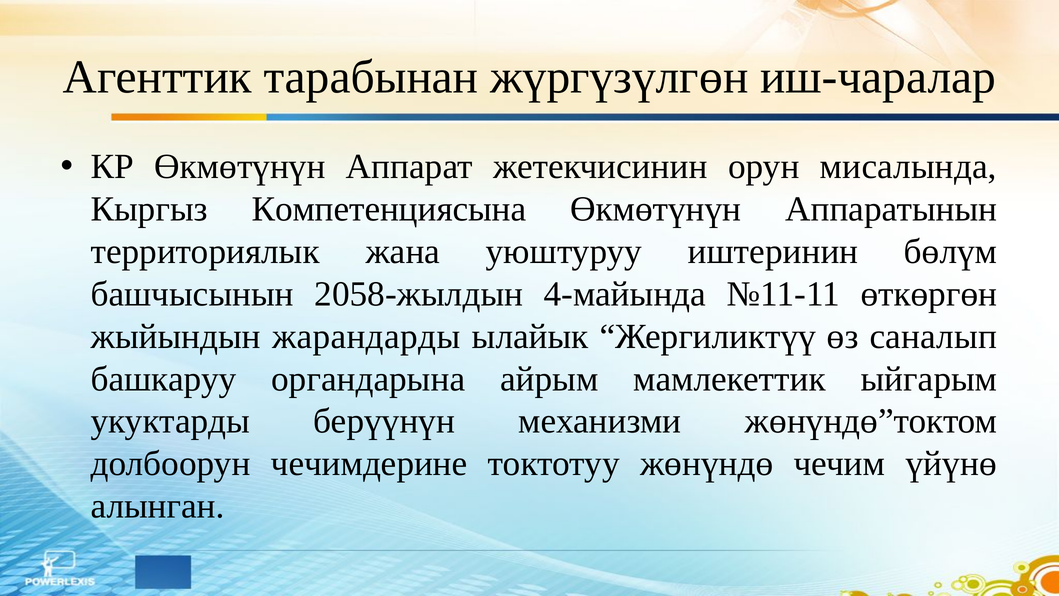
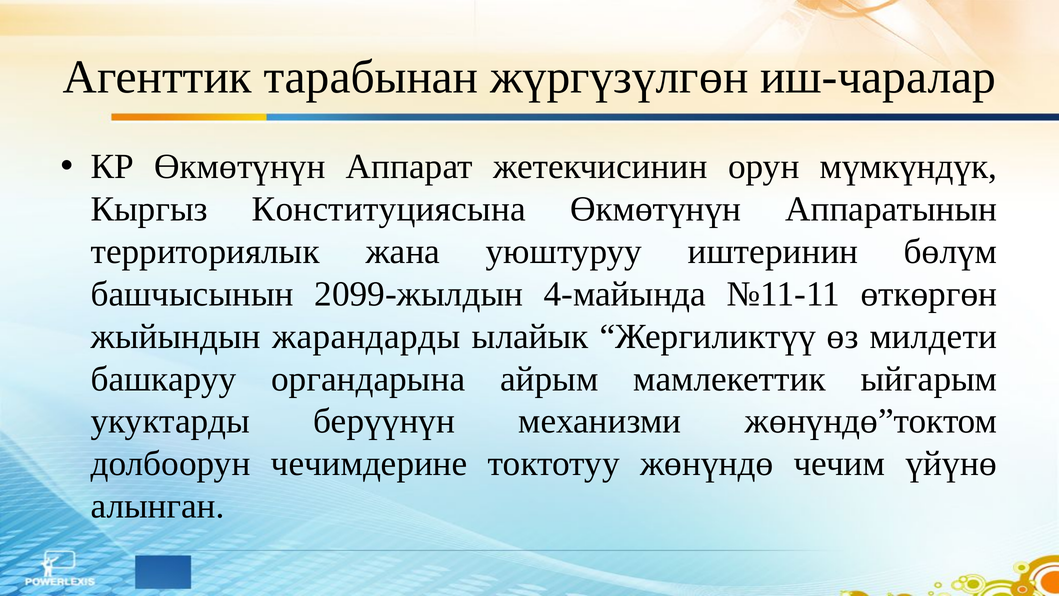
мисалында: мисалында -> мүмкүндүк
Компетенциясына: Компетенциясына -> Конституциясына
2058-жылдын: 2058-жылдын -> 2099-жылдын
саналып: саналып -> милдети
